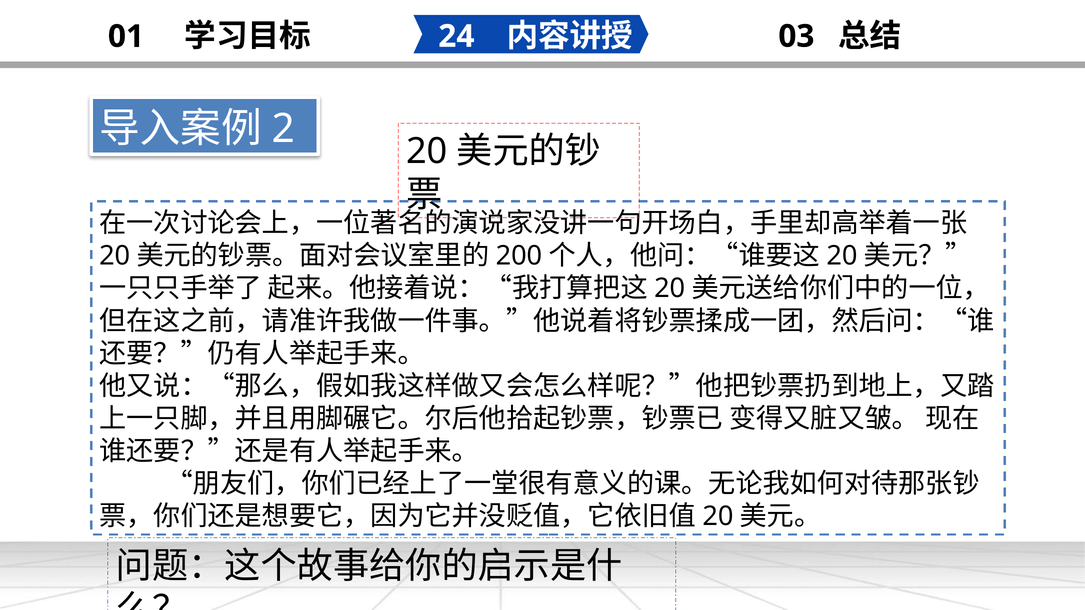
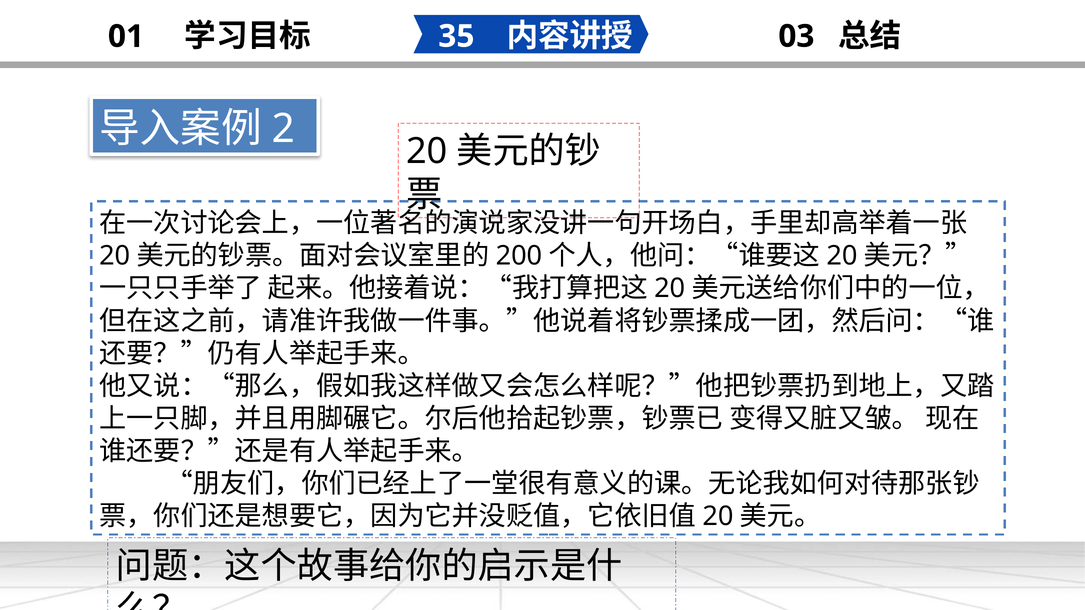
24: 24 -> 35
